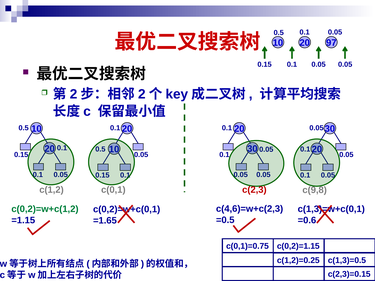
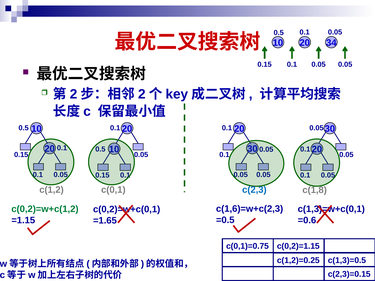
97: 97 -> 34
c(2,3 colour: red -> blue
c(9,8: c(9,8 -> c(1,8
c(4,6)=w+c(2,3: c(4,6)=w+c(2,3 -> c(1,6)=w+c(2,3
